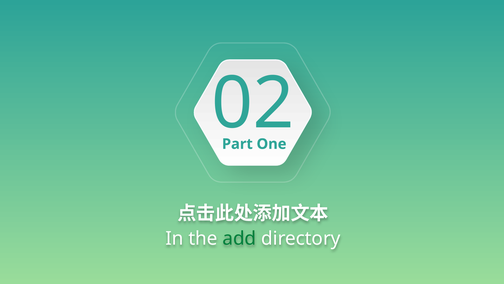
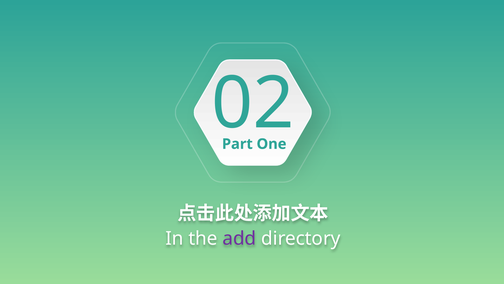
add colour: green -> purple
